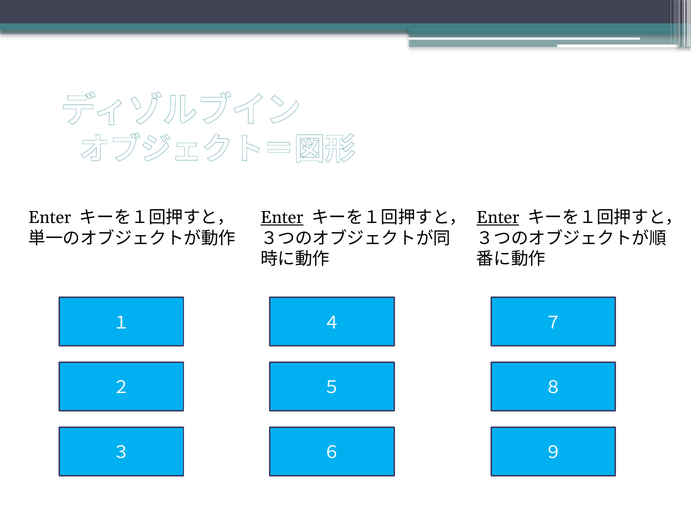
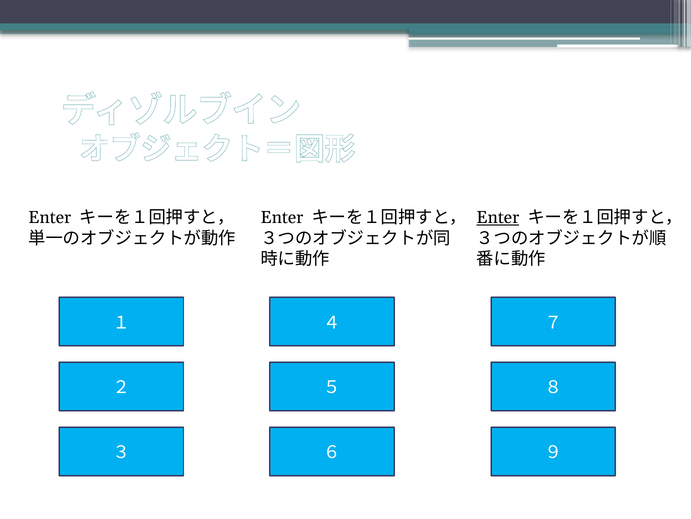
Enter at (282, 217) underline: present -> none
